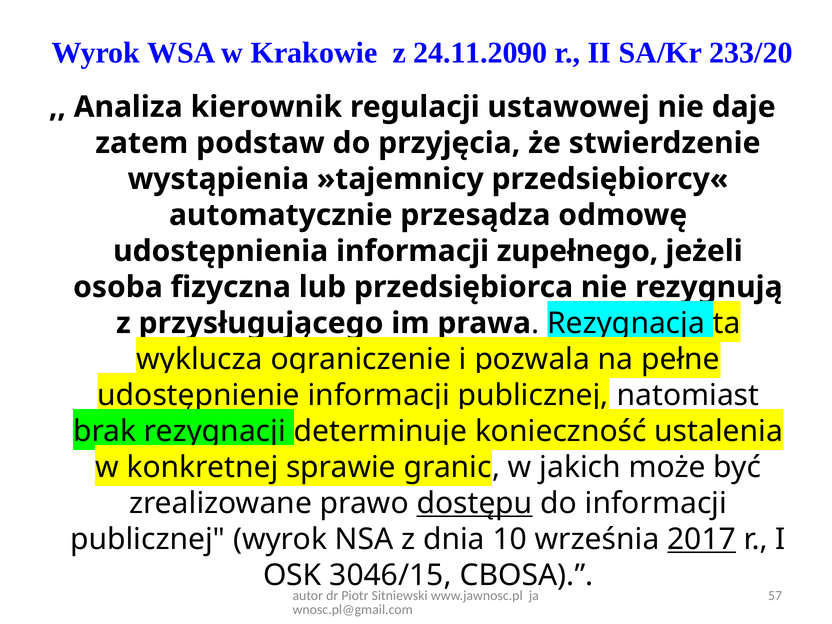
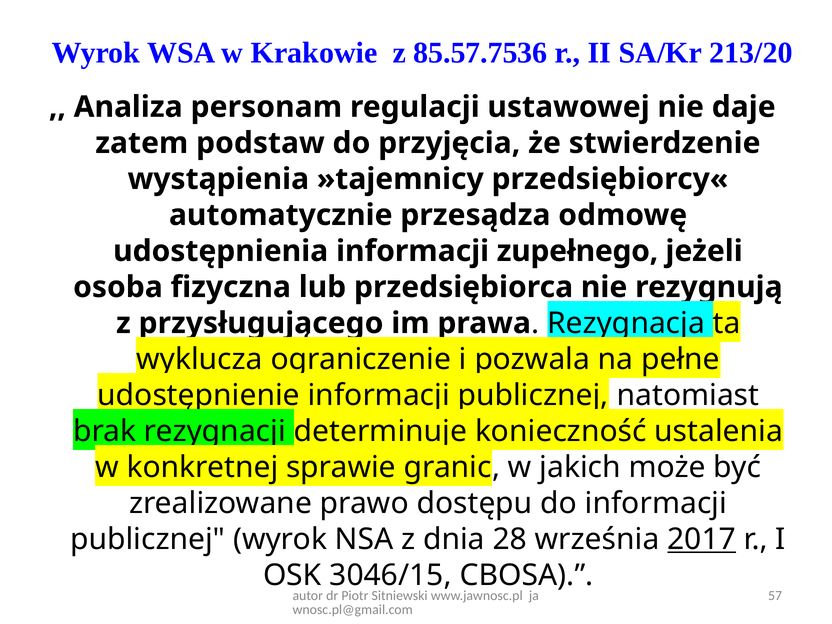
24.11.2090: 24.11.2090 -> 85.57.7536
233/20: 233/20 -> 213/20
kierownik: kierownik -> personam
dostępu underline: present -> none
10: 10 -> 28
